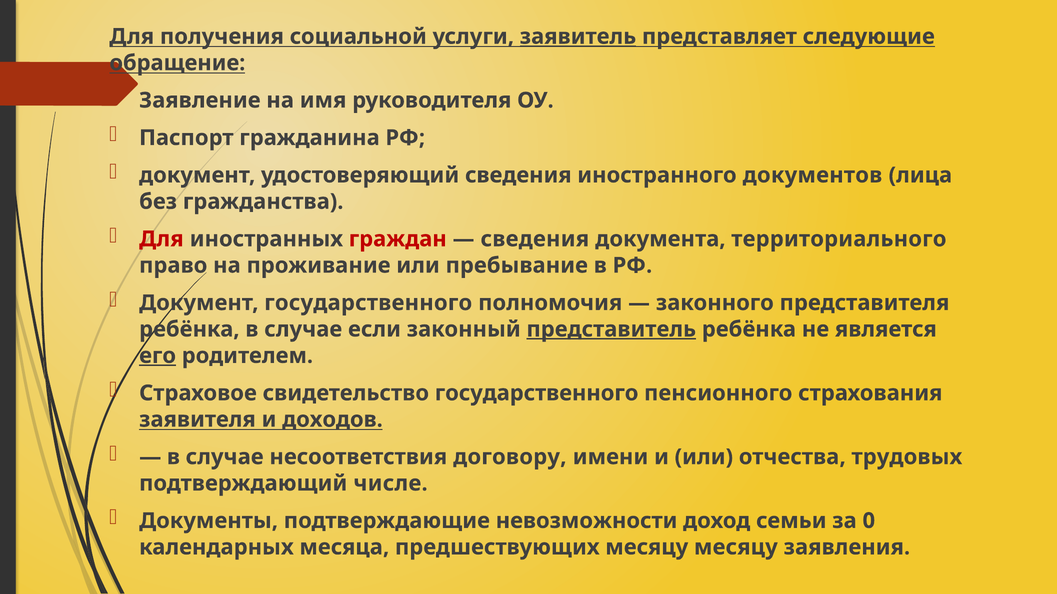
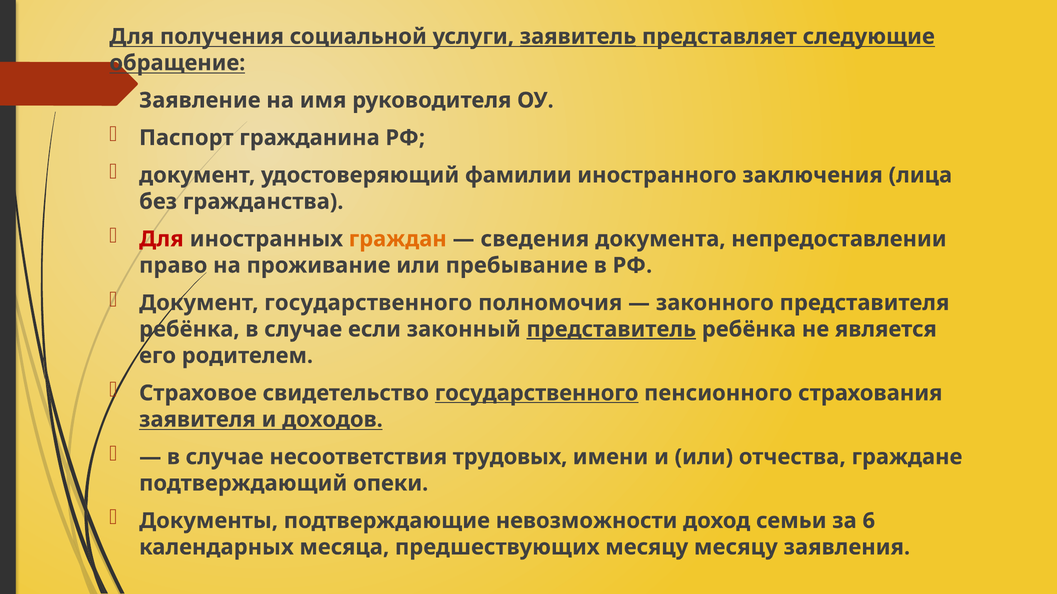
удостоверяющий сведения: сведения -> фамилии
документов: документов -> заключения
граждан colour: red -> orange
территориального: территориального -> непредоставлении
его underline: present -> none
государственного at (537, 393) underline: none -> present
договору: договору -> трудовых
трудовых: трудовых -> граждане
числе: числе -> опеки
0: 0 -> 6
